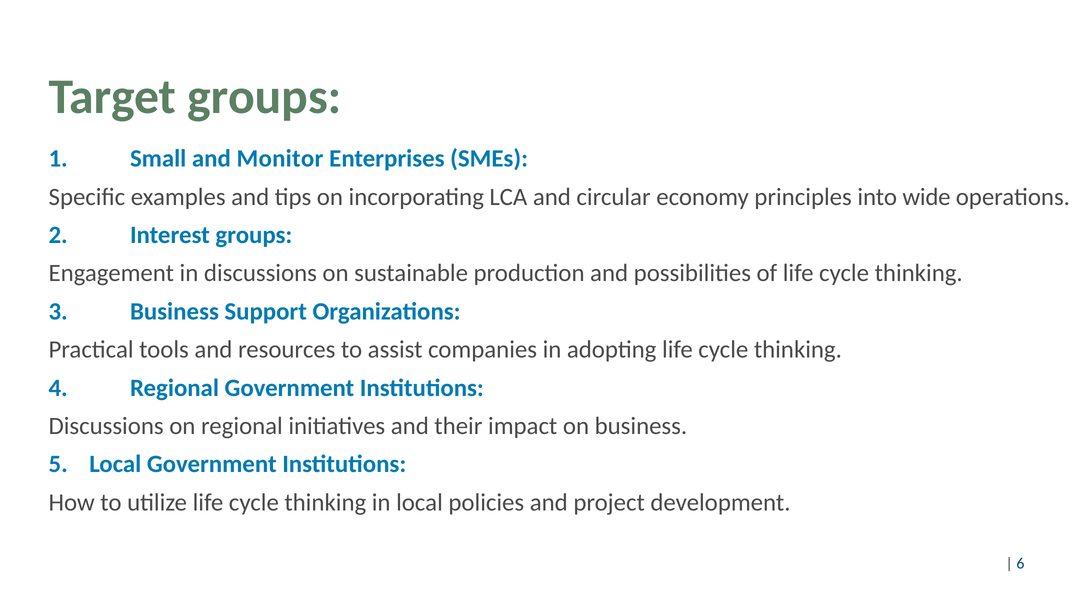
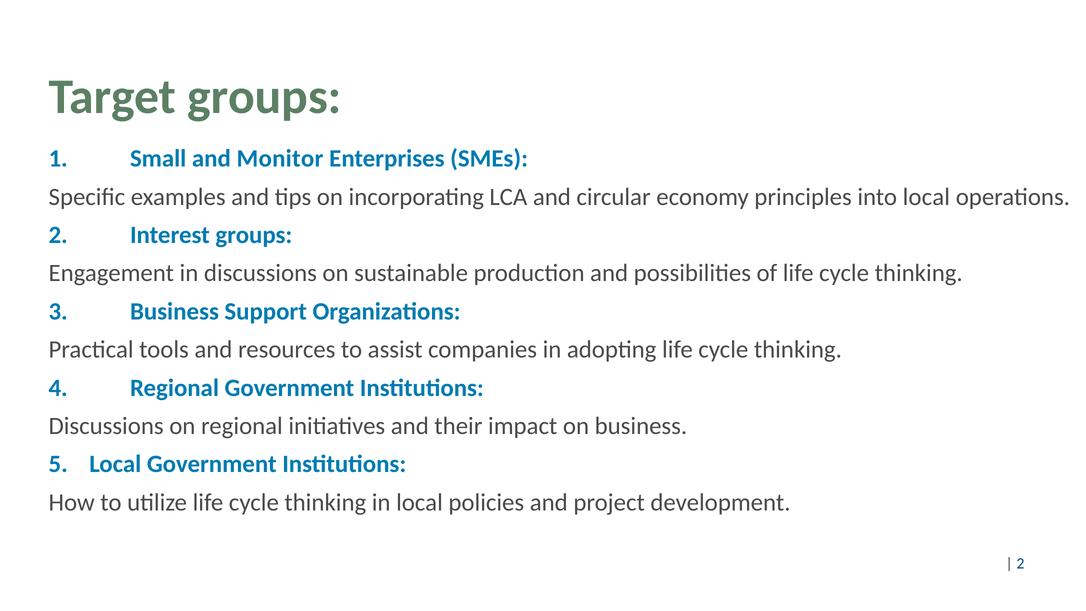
into wide: wide -> local
6 at (1020, 563): 6 -> 2
